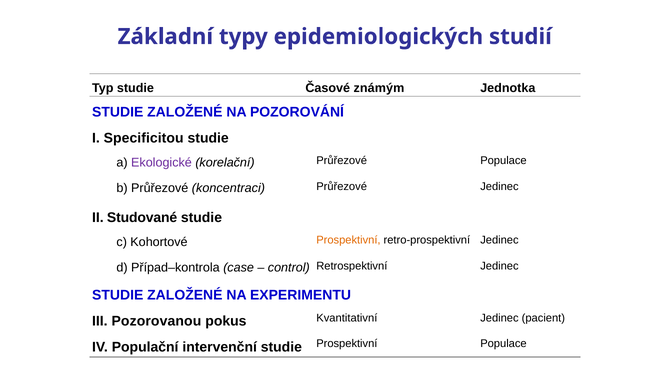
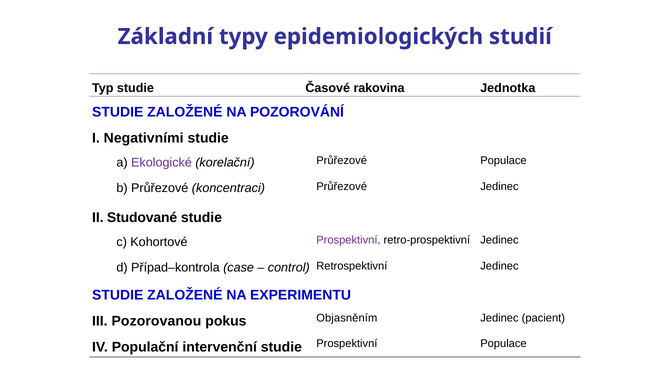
známým: známým -> rakovina
Specificitou: Specificitou -> Negativními
Prospektivní at (348, 240) colour: orange -> purple
Kvantitativní: Kvantitativní -> Objasněním
